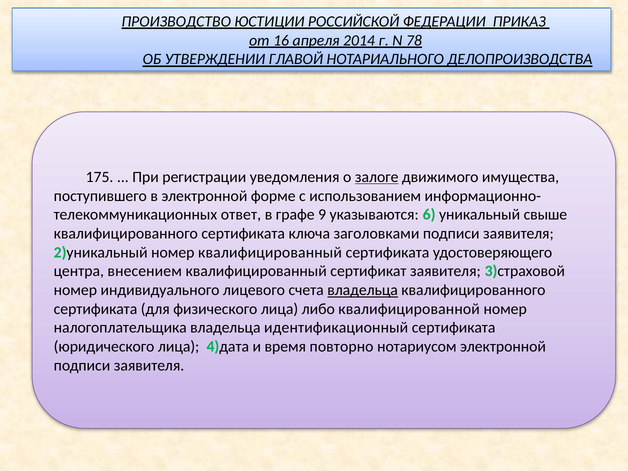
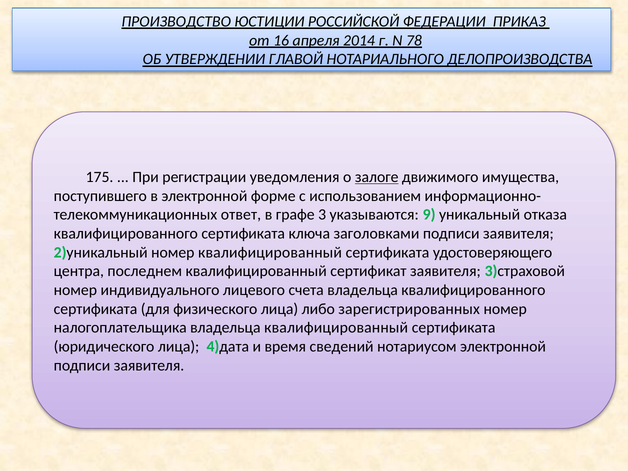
9: 9 -> 3
6: 6 -> 9
свыше: свыше -> отказа
внесением: внесением -> последнем
владельца at (363, 290) underline: present -> none
квалифицированной: квалифицированной -> зарегистрированных
владельца идентификационный: идентификационный -> квалифицированный
повторно: повторно -> сведений
